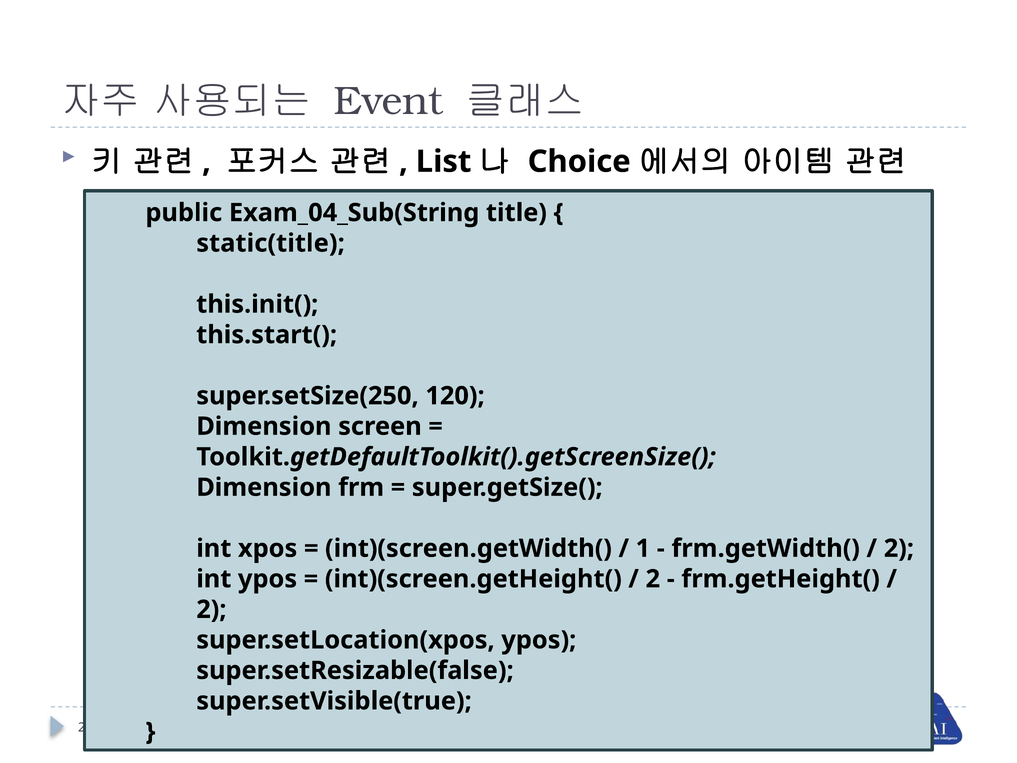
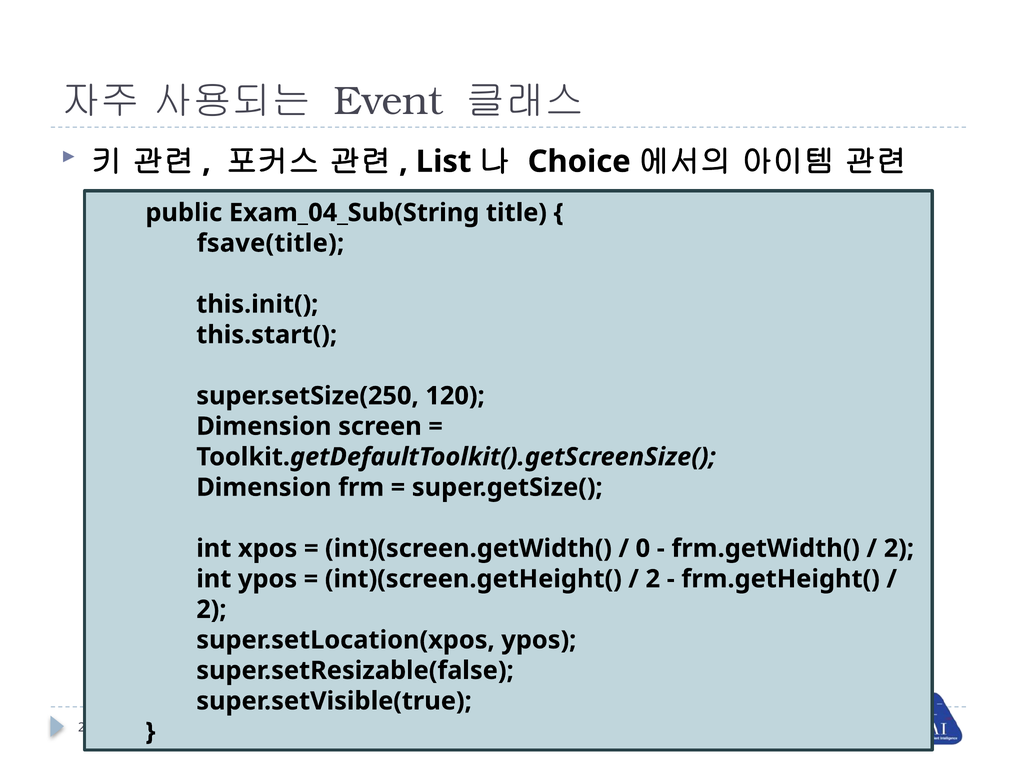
static(title: static(title -> fsave(title
1: 1 -> 0
